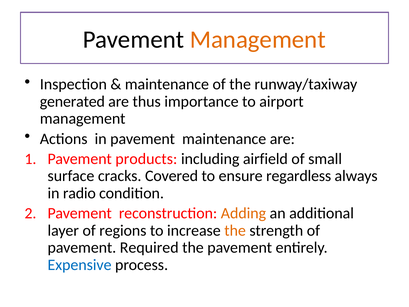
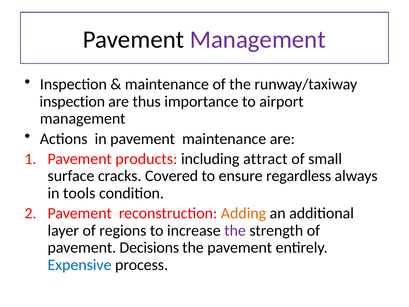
Management at (258, 40) colour: orange -> purple
generated at (72, 101): generated -> inspection
airfield: airfield -> attract
radio: radio -> tools
the at (235, 230) colour: orange -> purple
Required: Required -> Decisions
